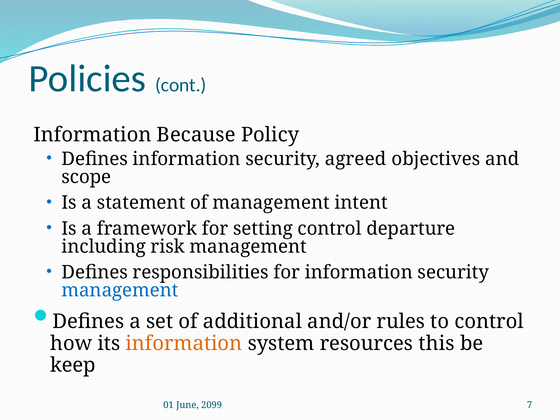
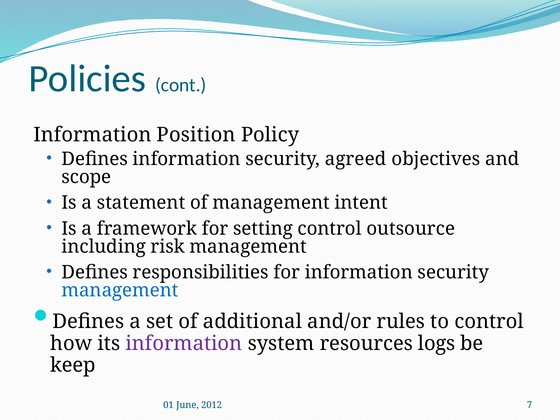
Because: Because -> Position
departure: departure -> outsource
information at (184, 343) colour: orange -> purple
this: this -> logs
2099: 2099 -> 2012
